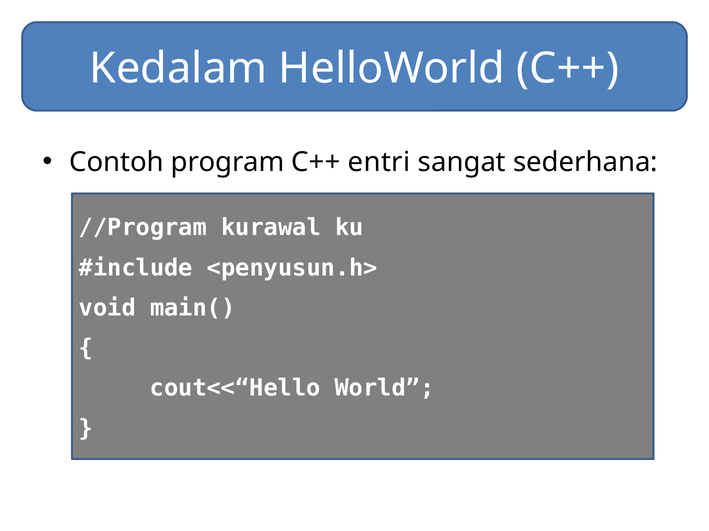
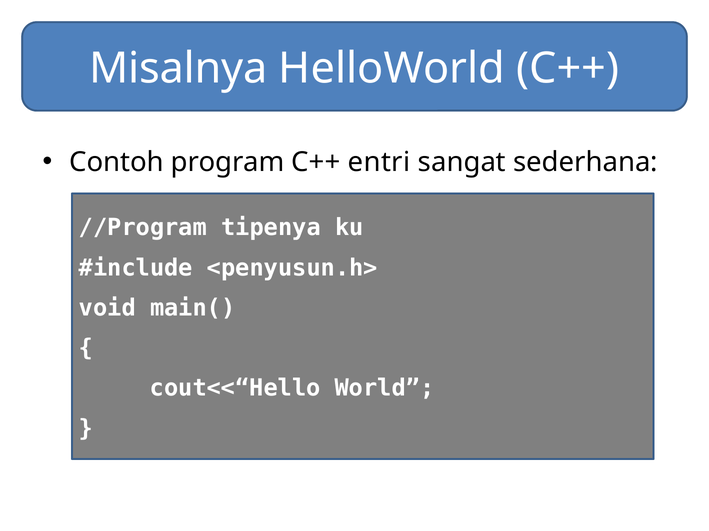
Kedalam: Kedalam -> Misalnya
kurawal: kurawal -> tipenya
